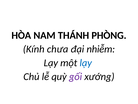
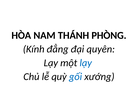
chưa: chưa -> đẳng
nhiễm: nhiễm -> quyên
gối colour: purple -> blue
